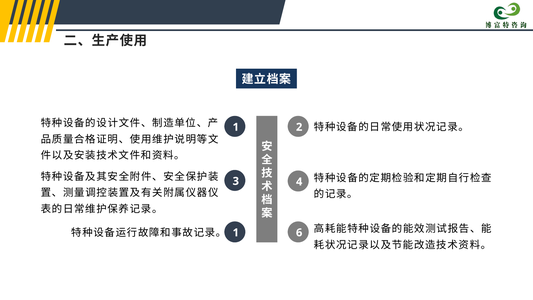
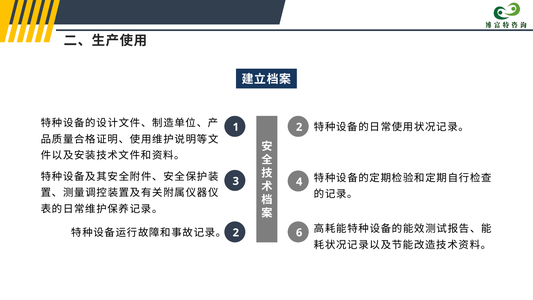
1 at (236, 233): 1 -> 2
